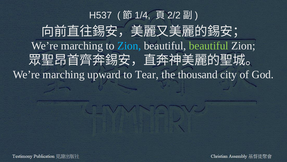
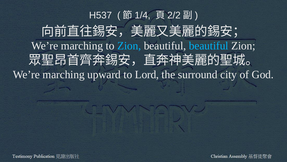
beautiful at (209, 46) colour: light green -> light blue
Tear: Tear -> Lord
thousand: thousand -> surround
